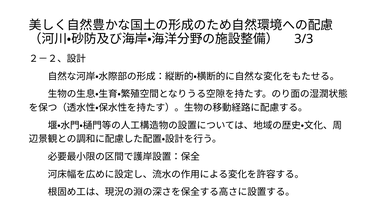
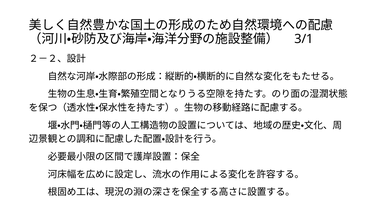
3/3: 3/3 -> 3/1
